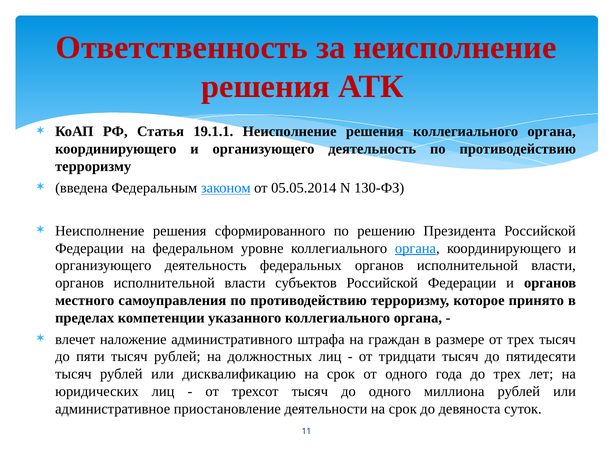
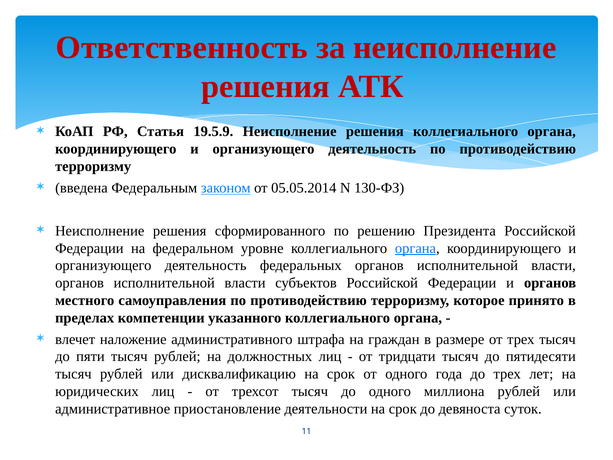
19.1.1: 19.1.1 -> 19.5.9
